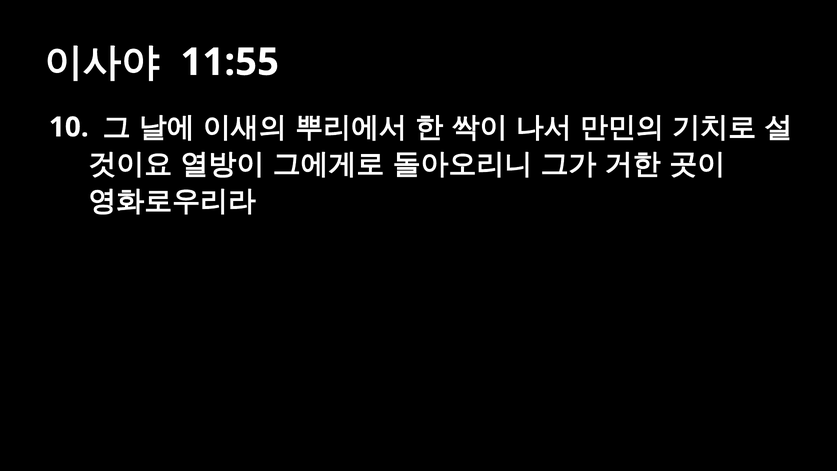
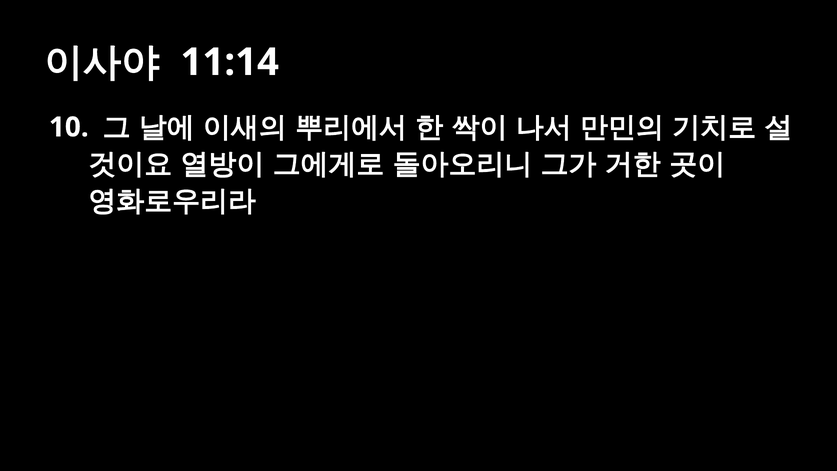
11:55: 11:55 -> 11:14
